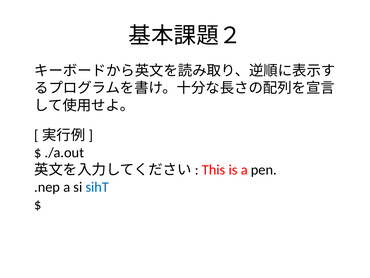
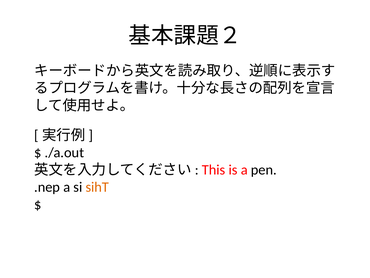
sihT colour: blue -> orange
